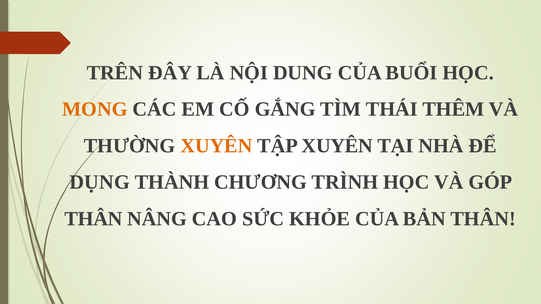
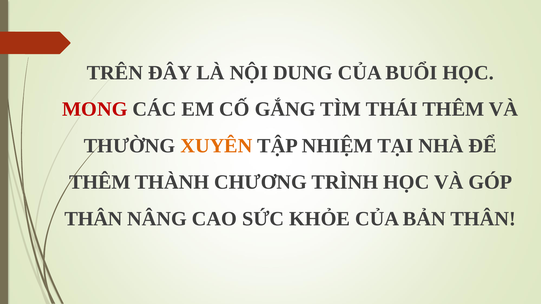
MONG colour: orange -> red
TẬP XUYÊN: XUYÊN -> NHIỆM
DỤNG at (100, 182): DỤNG -> THÊM
